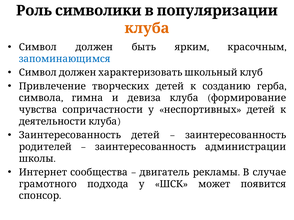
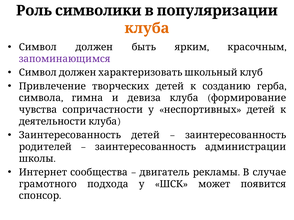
запоминающимся colour: blue -> purple
